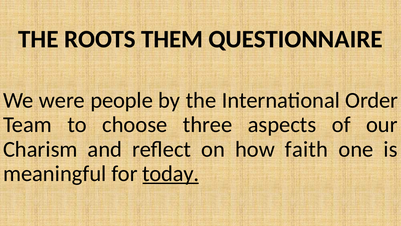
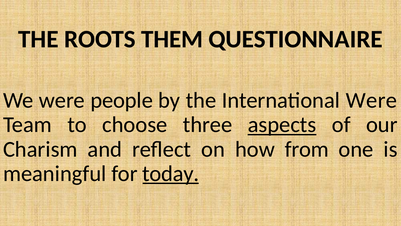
International Order: Order -> Were
aspects underline: none -> present
faith: faith -> from
